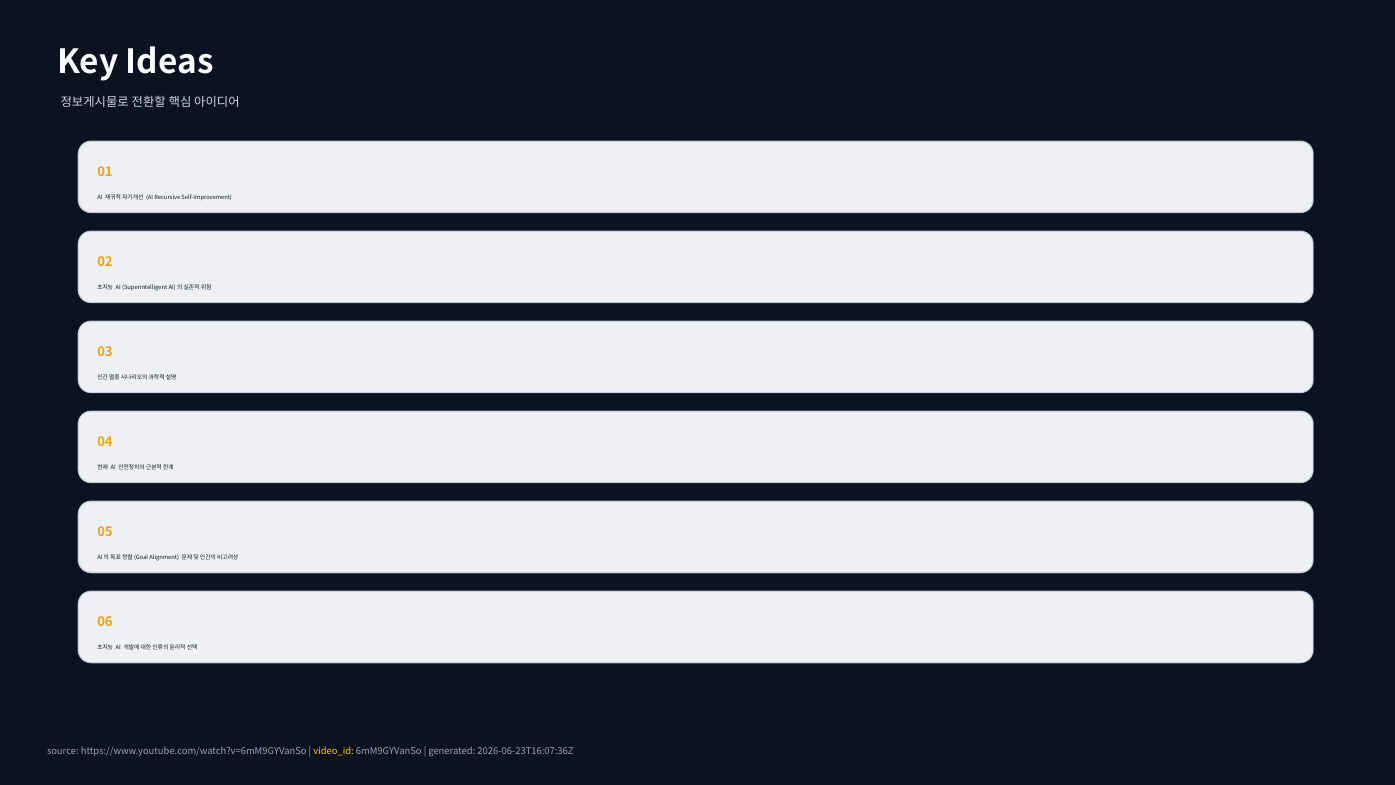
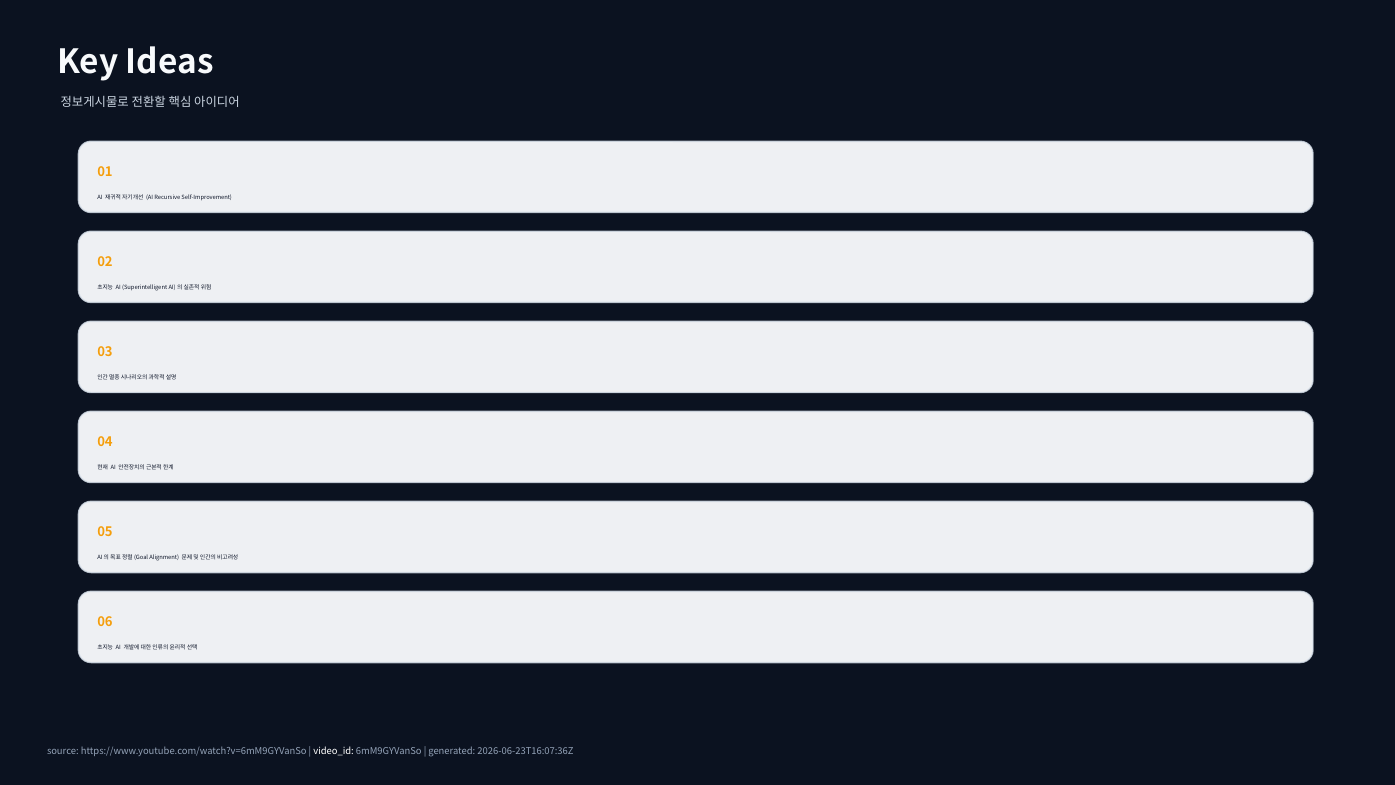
video_id colour: yellow -> white
